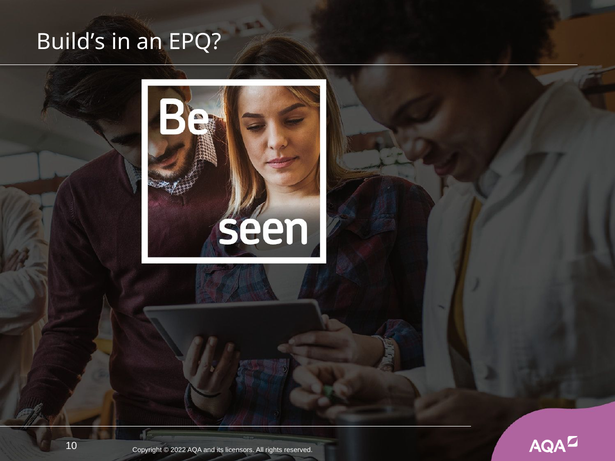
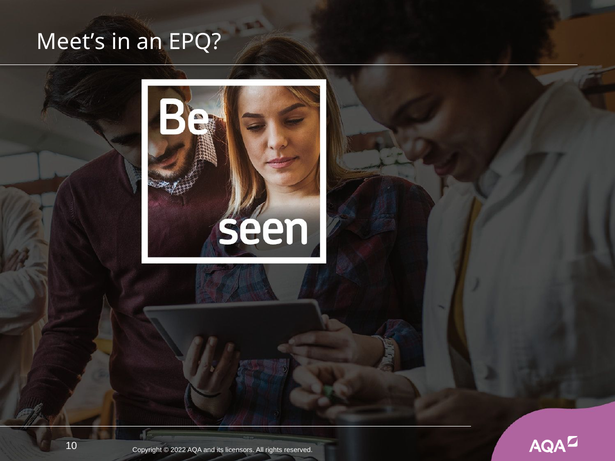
Build’s: Build’s -> Meet’s
